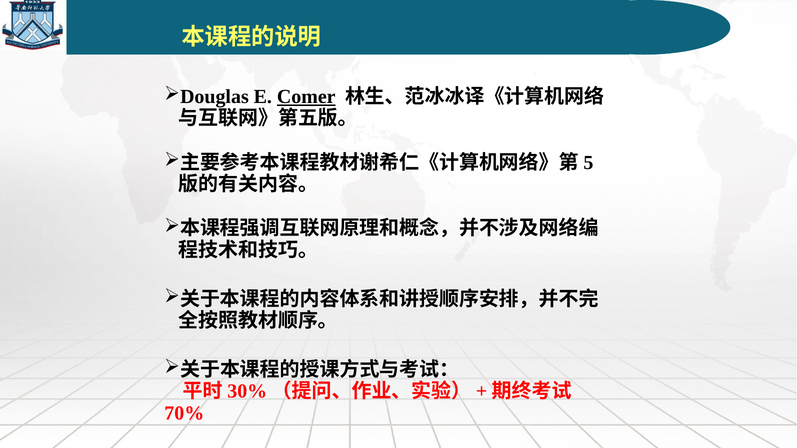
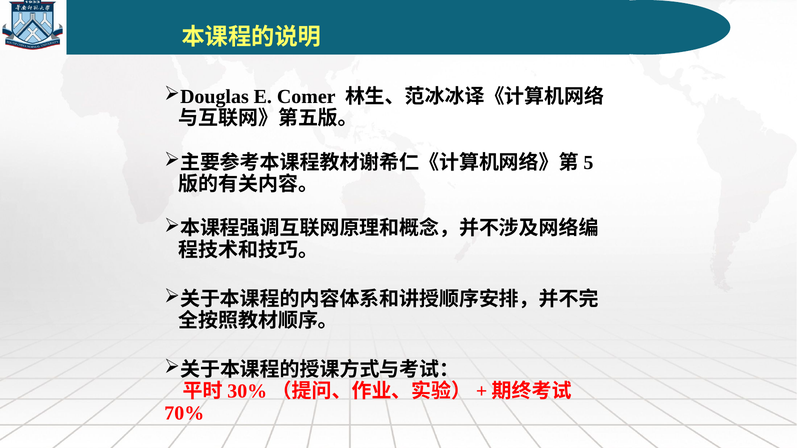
Comer underline: present -> none
